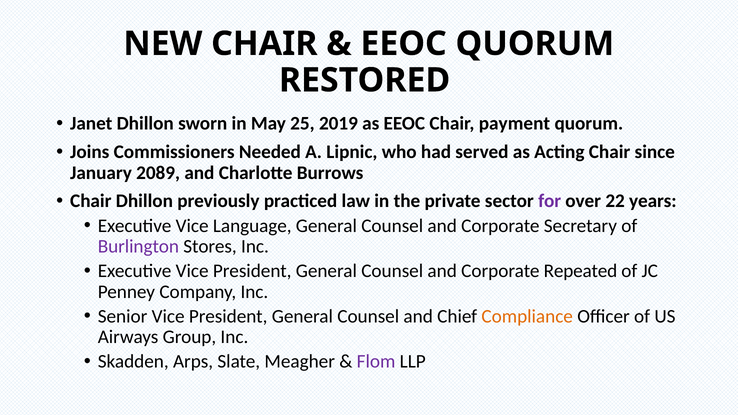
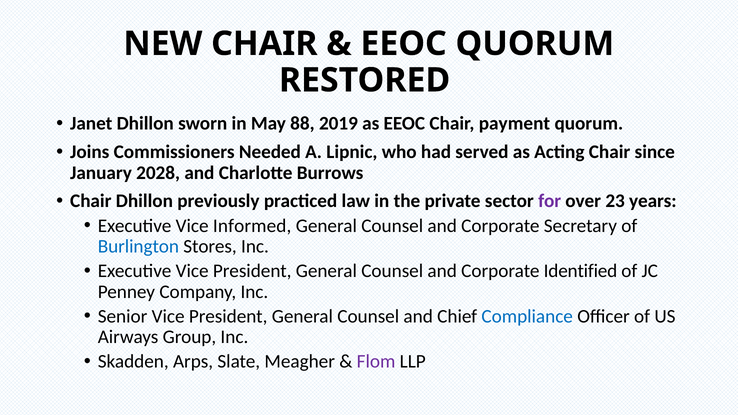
25: 25 -> 88
2089: 2089 -> 2028
22: 22 -> 23
Language: Language -> Informed
Burlington colour: purple -> blue
Repeated: Repeated -> Identified
Compliance colour: orange -> blue
